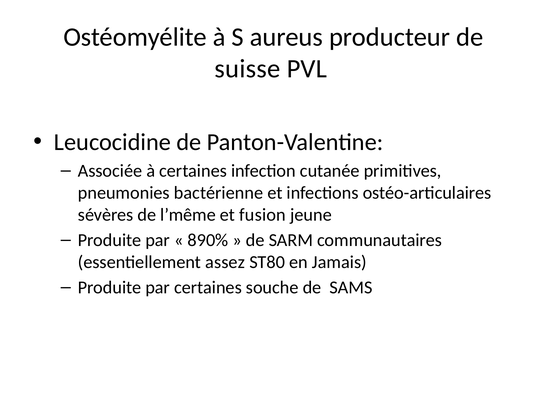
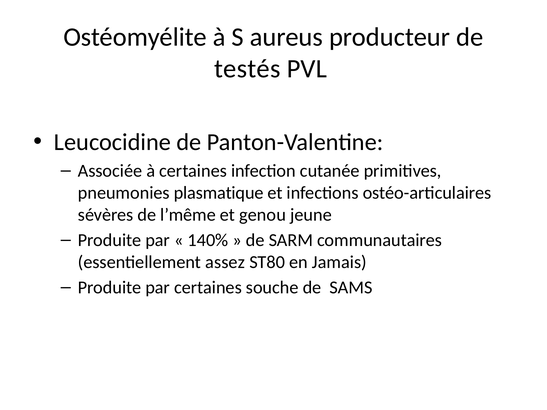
suisse: suisse -> testés
bactérienne: bactérienne -> plasmatique
fusion: fusion -> genou
890%: 890% -> 140%
